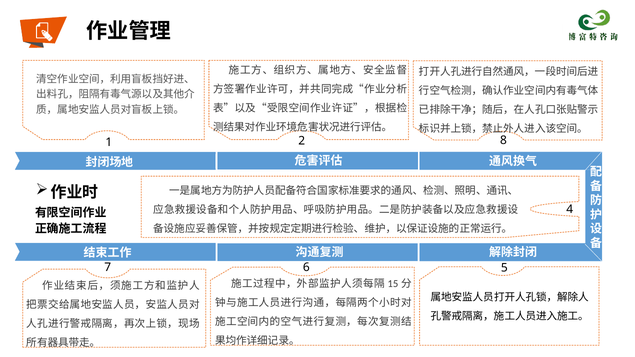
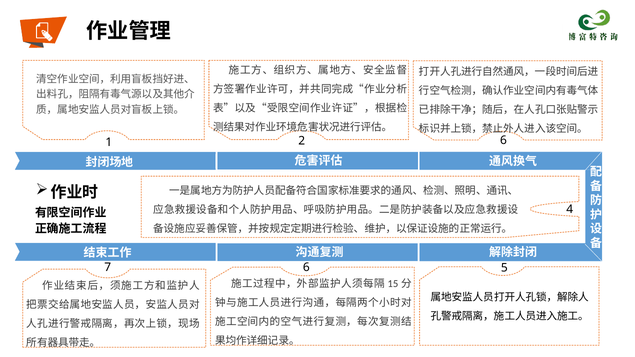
2 8: 8 -> 6
